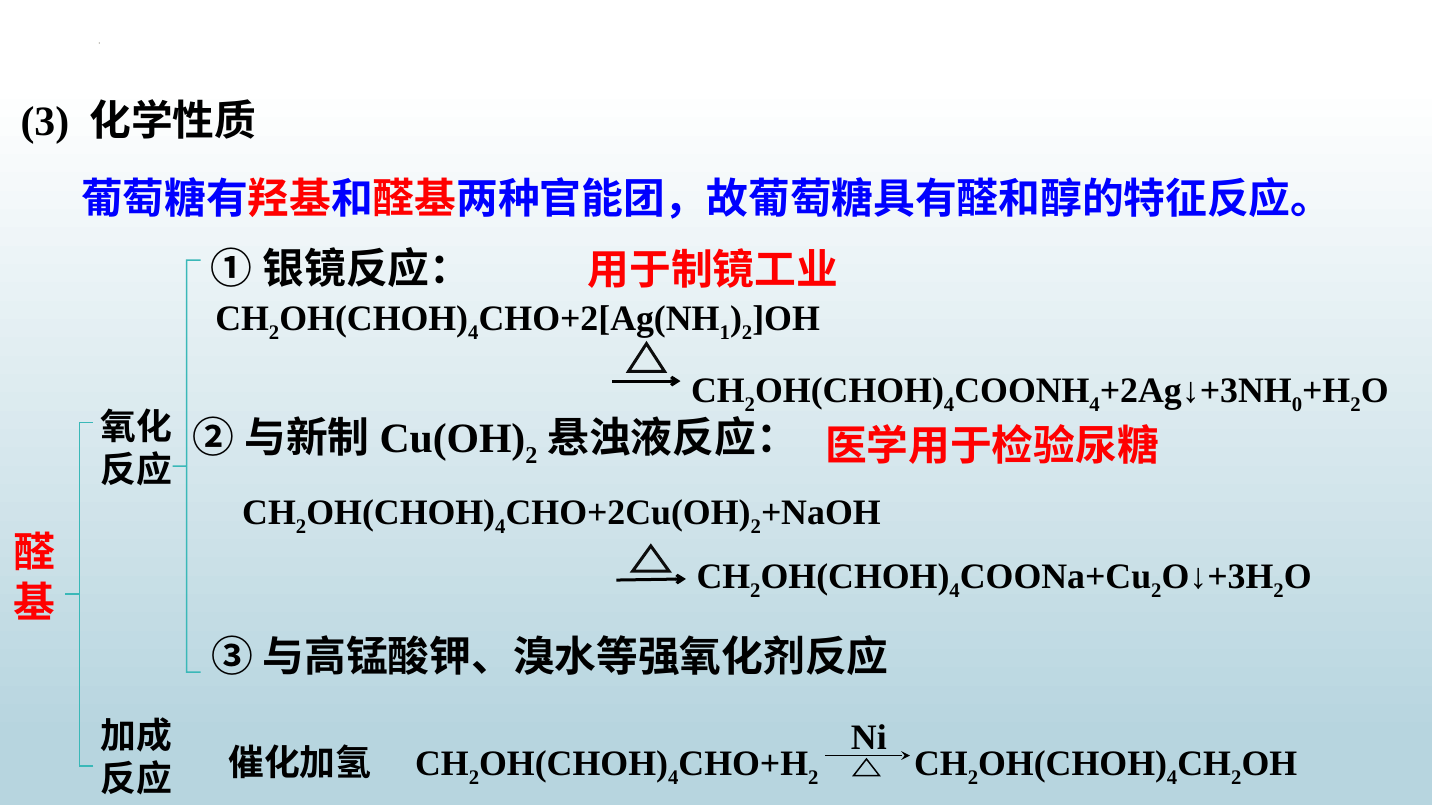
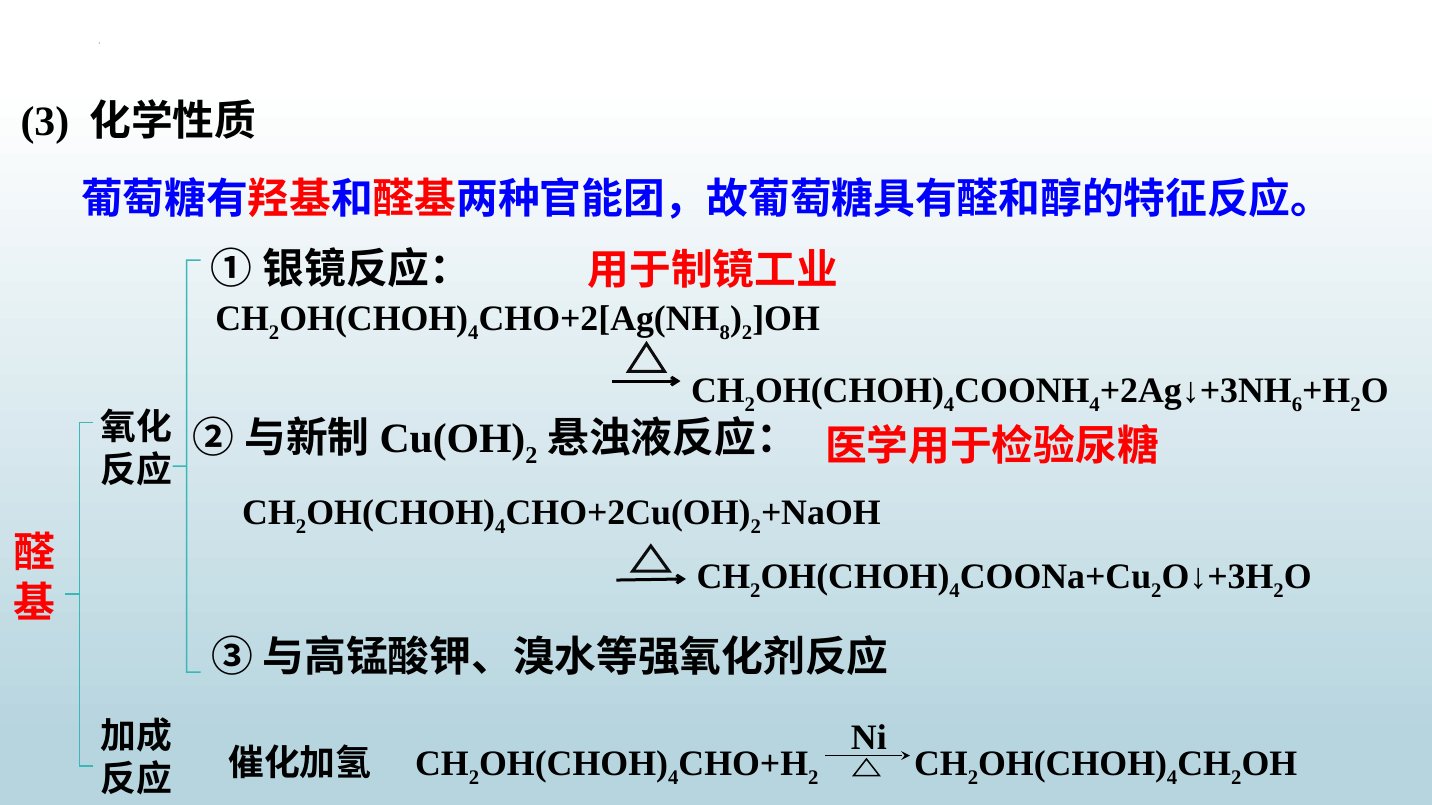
1: 1 -> 8
0: 0 -> 6
